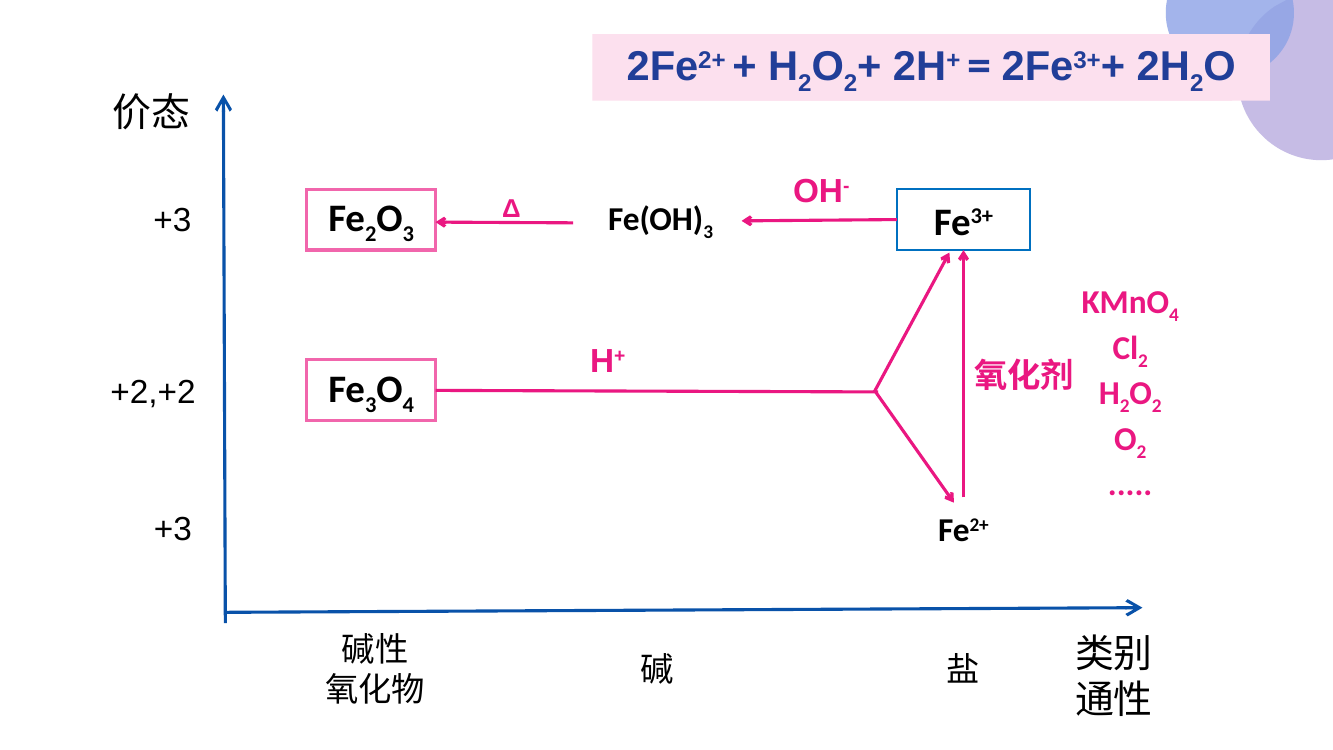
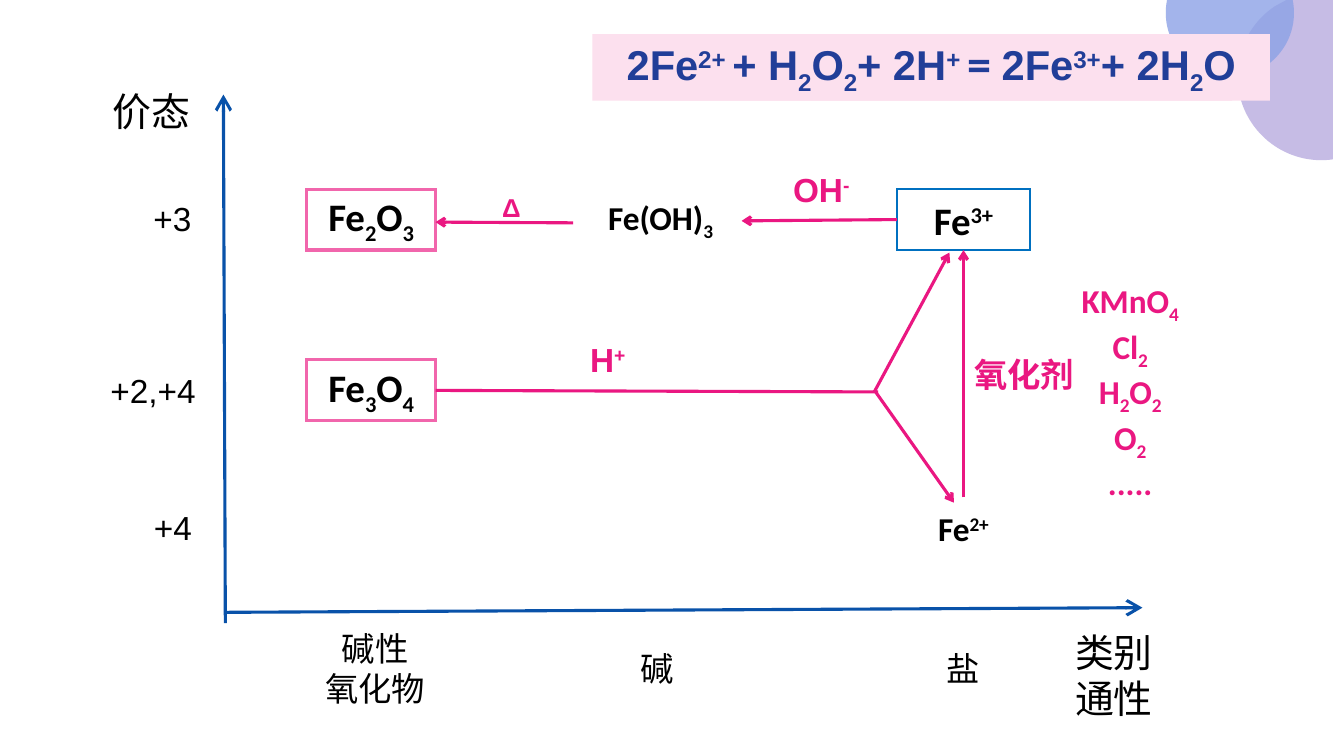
+2,+2: +2,+2 -> +2,+4
+3 at (173, 530): +3 -> +4
